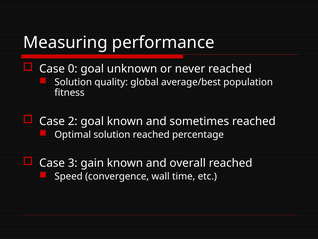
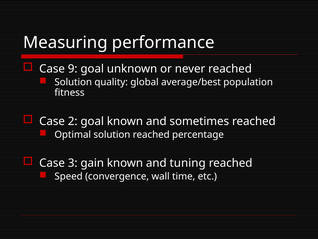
0: 0 -> 9
overall: overall -> tuning
